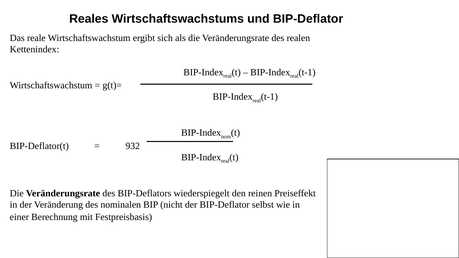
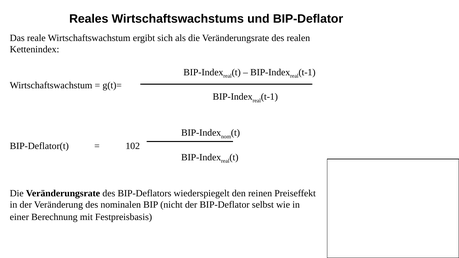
932: 932 -> 102
